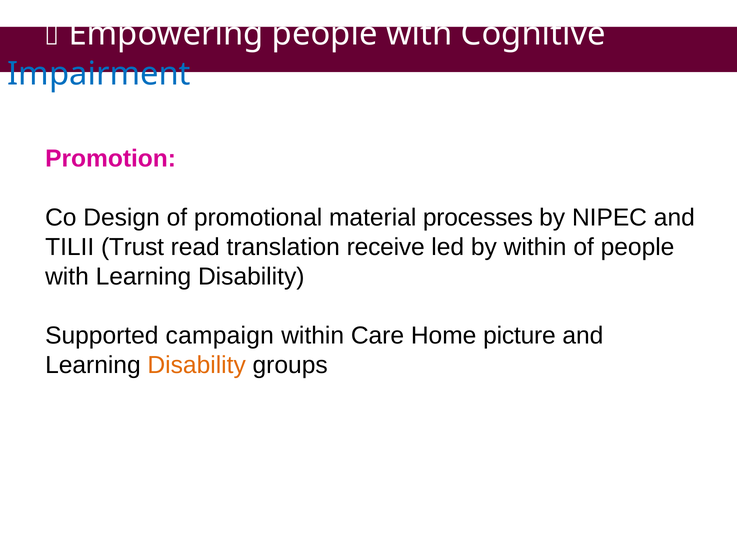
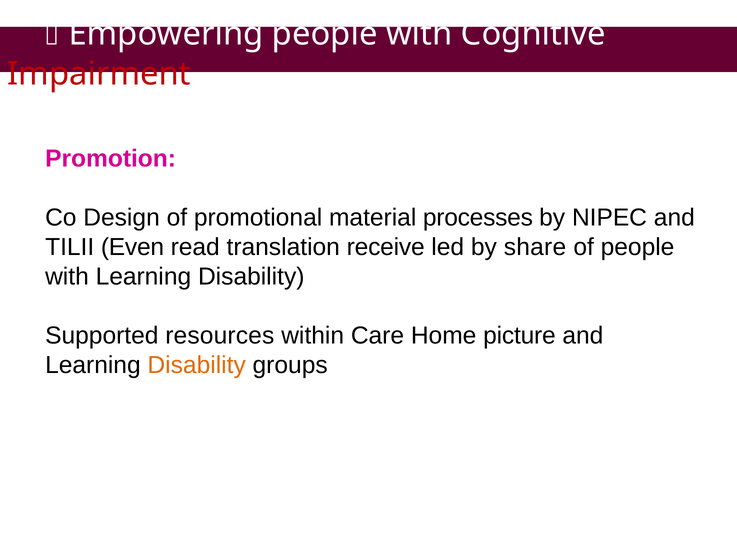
Impairment colour: blue -> red
Trust: Trust -> Even
by within: within -> share
campaign: campaign -> resources
